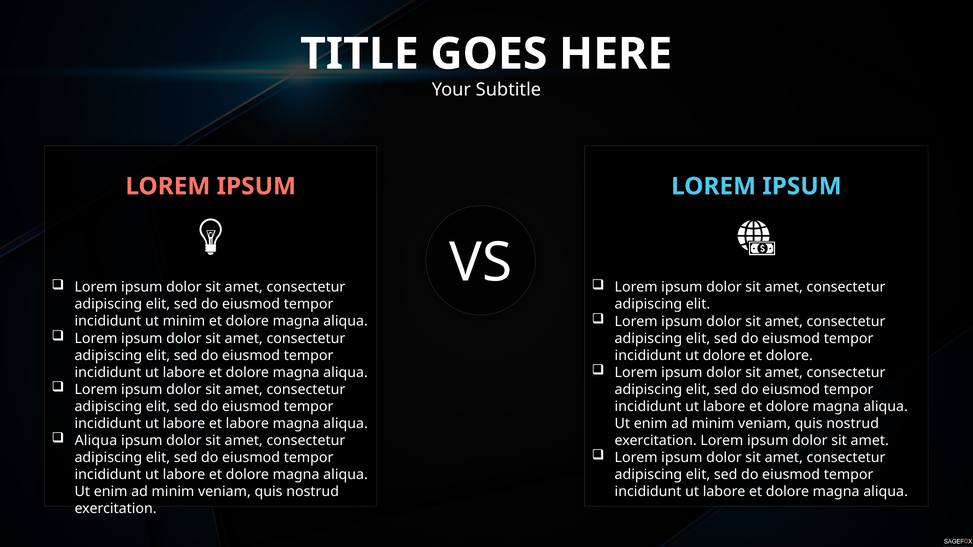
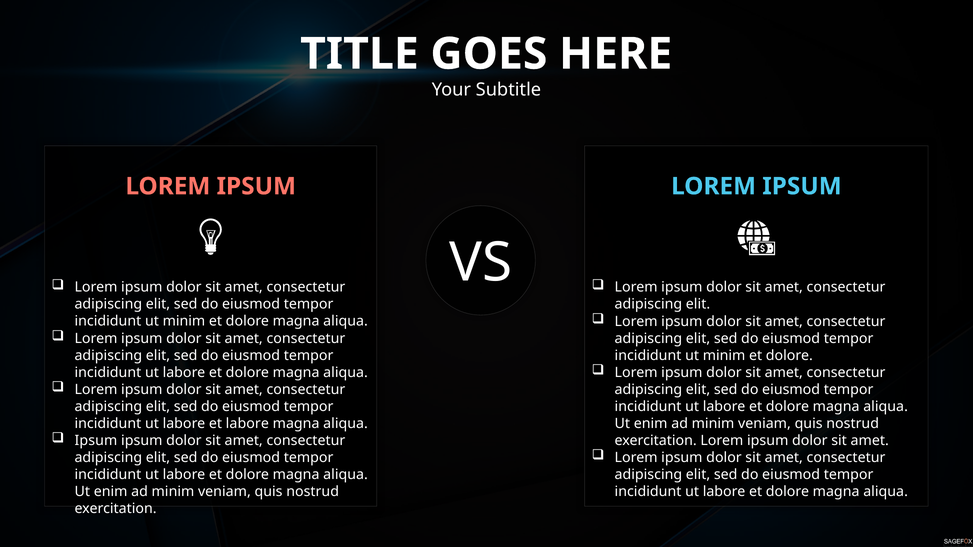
dolore at (724, 356): dolore -> minim
Aliqua at (96, 441): Aliqua -> Ipsum
